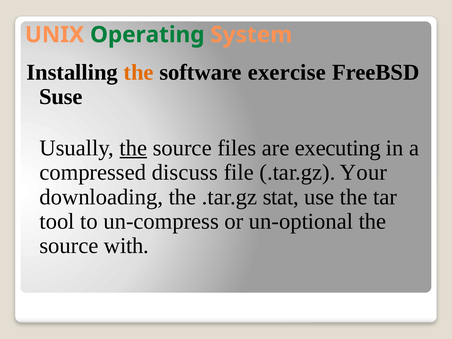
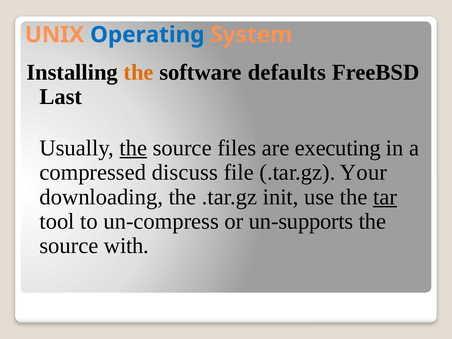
Operating colour: green -> blue
exercise: exercise -> defaults
Suse: Suse -> Last
stat: stat -> init
tar underline: none -> present
un-optional: un-optional -> un-supports
